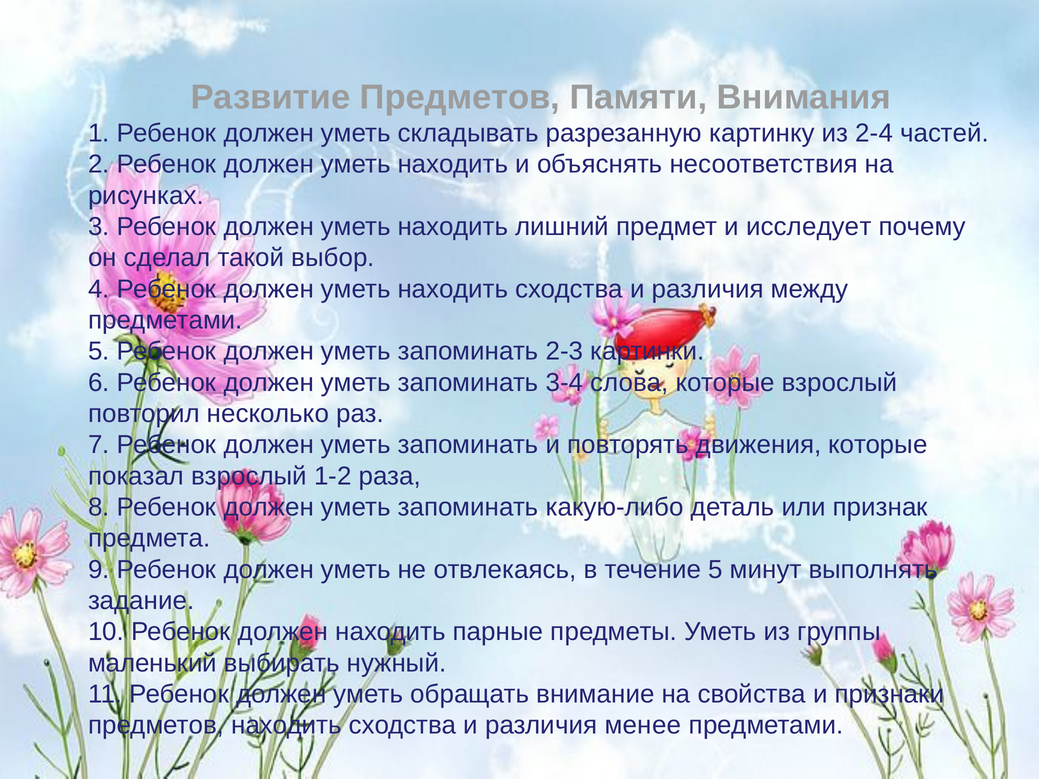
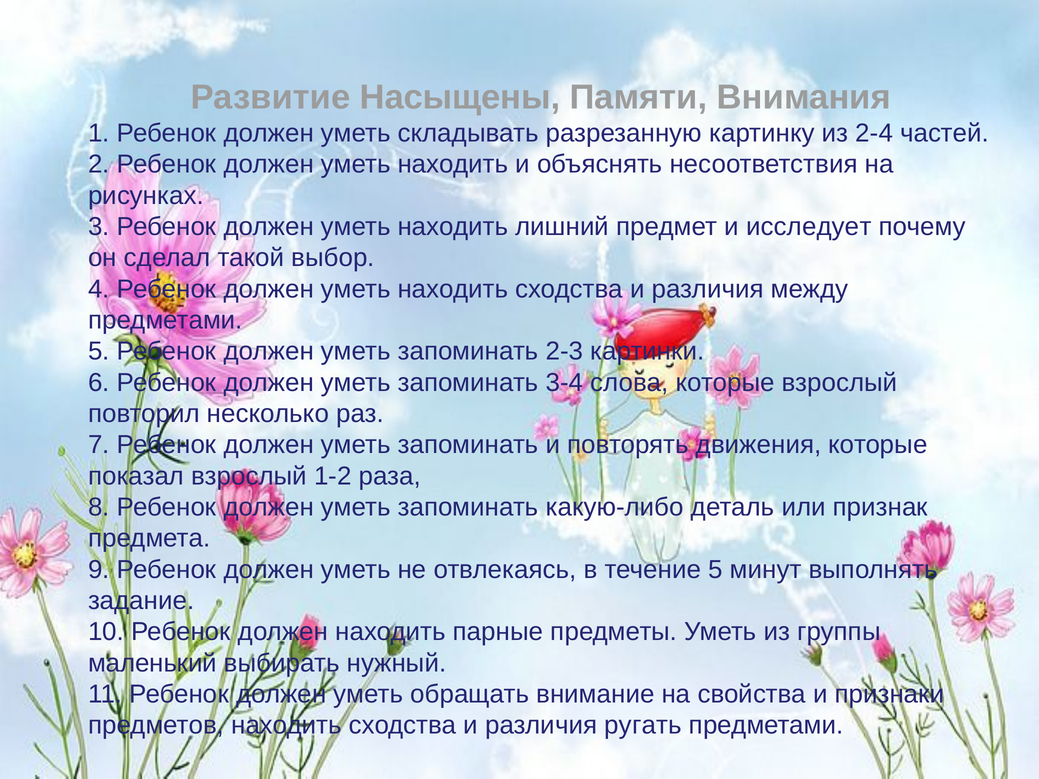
Развитие Предметов: Предметов -> Насыщены
менее: менее -> ругать
